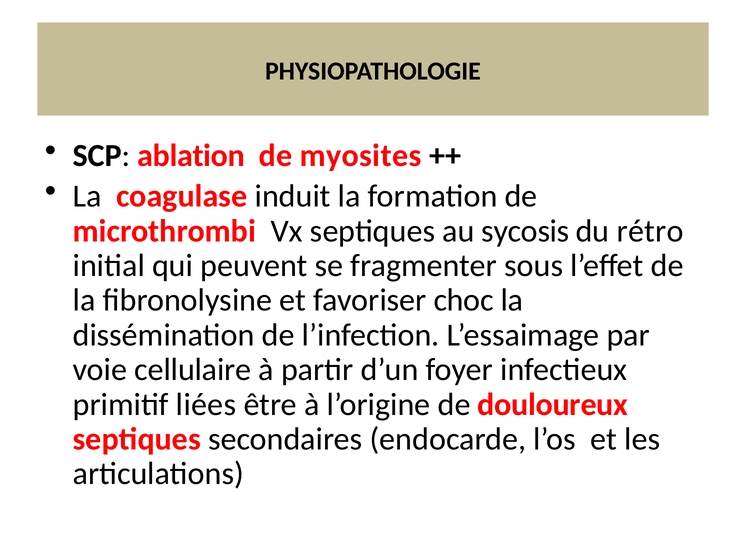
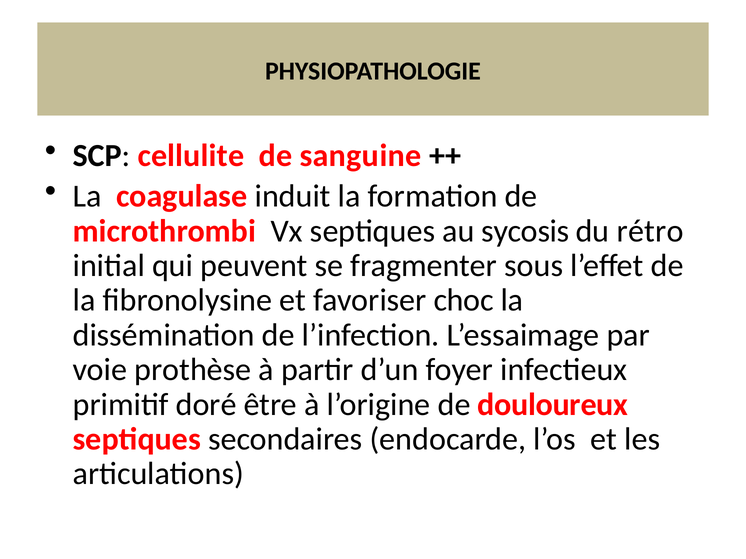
ablation: ablation -> cellulite
myosites: myosites -> sanguine
cellulaire: cellulaire -> prothèse
liées: liées -> doré
